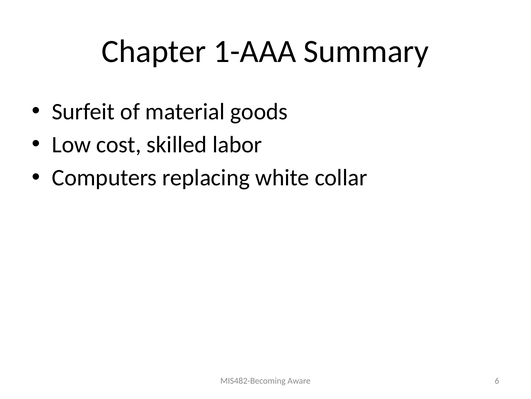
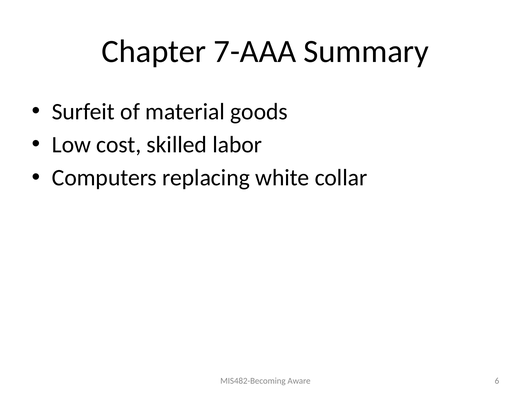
1-AAA: 1-AAA -> 7-AAA
